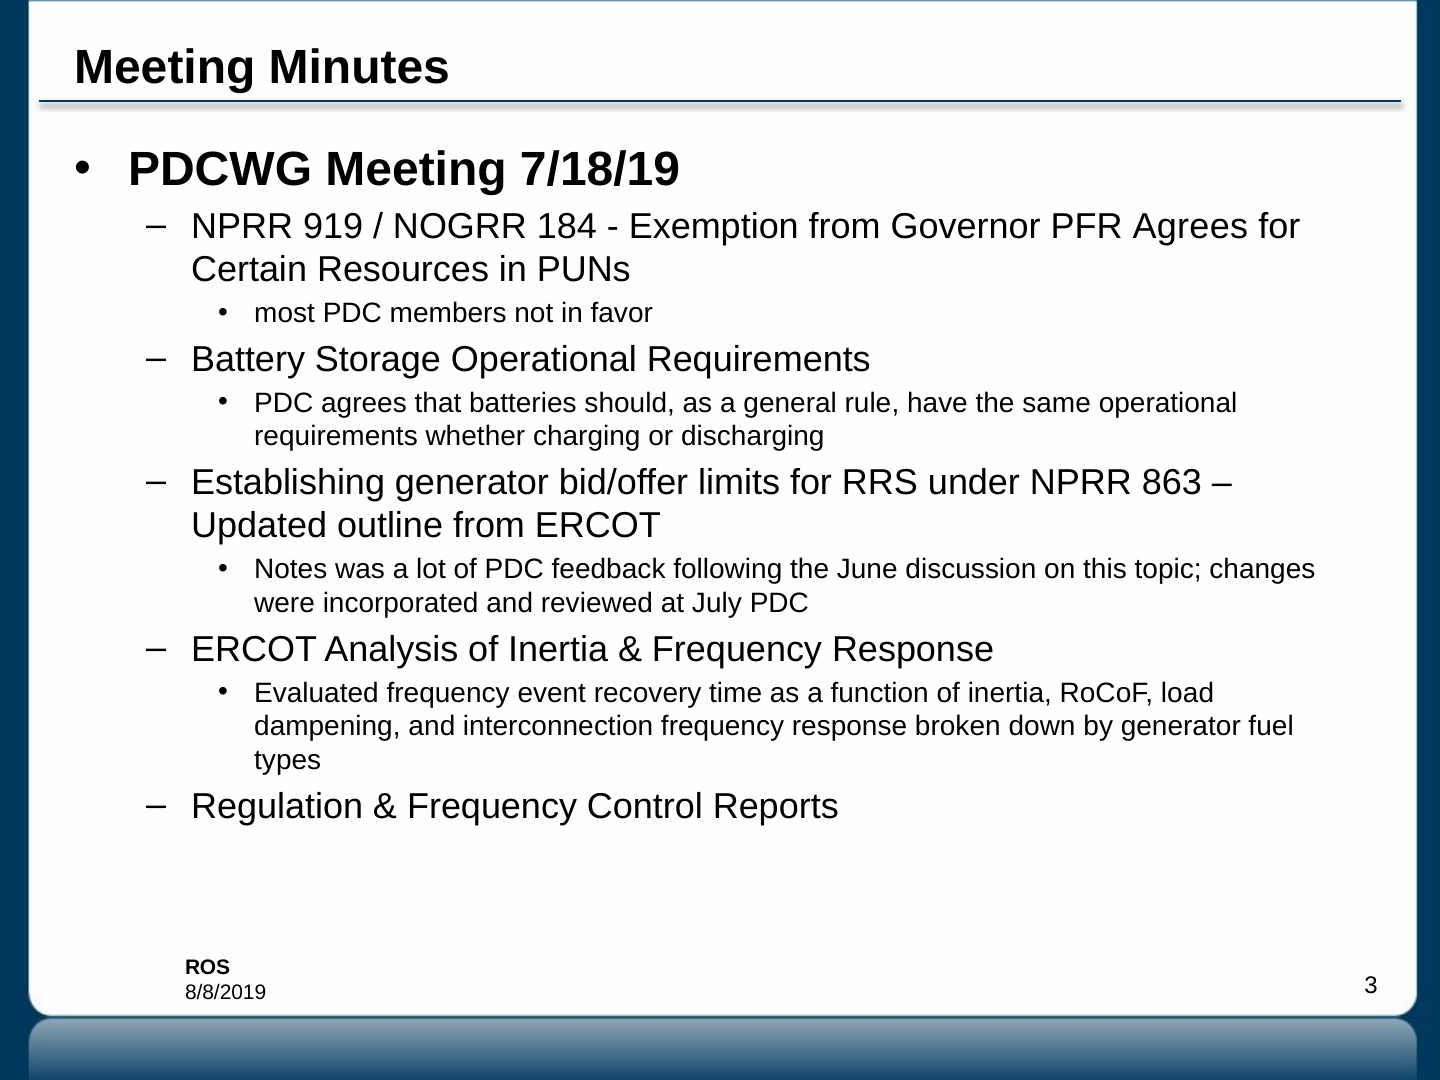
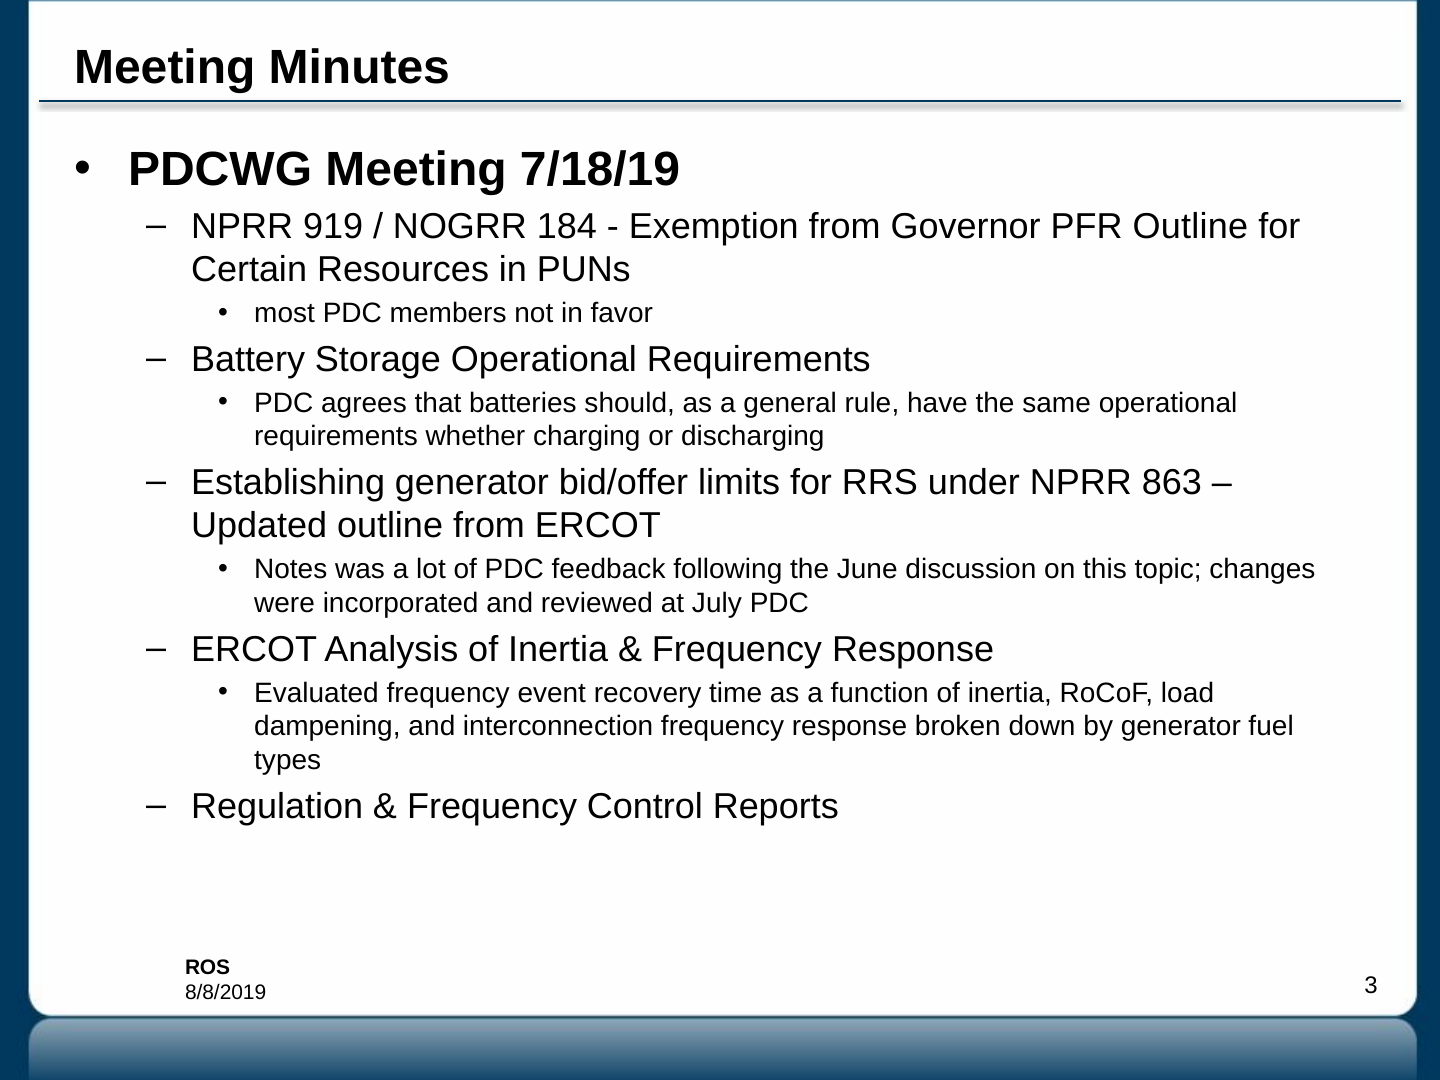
PFR Agrees: Agrees -> Outline
